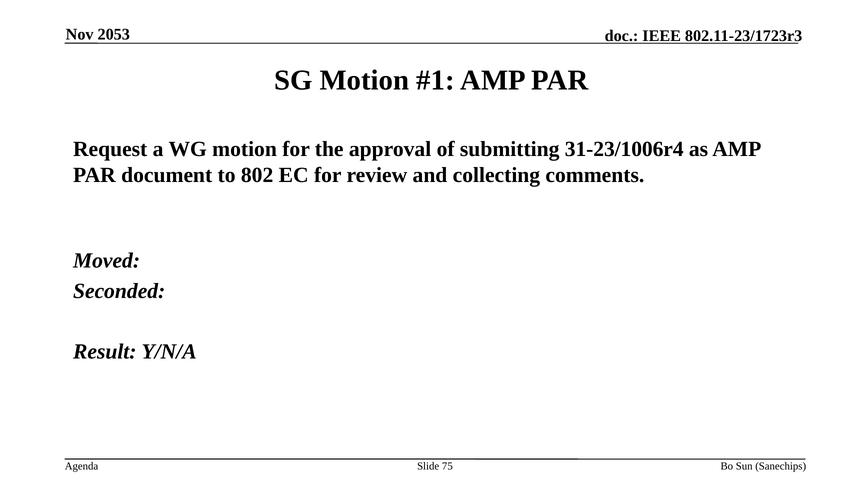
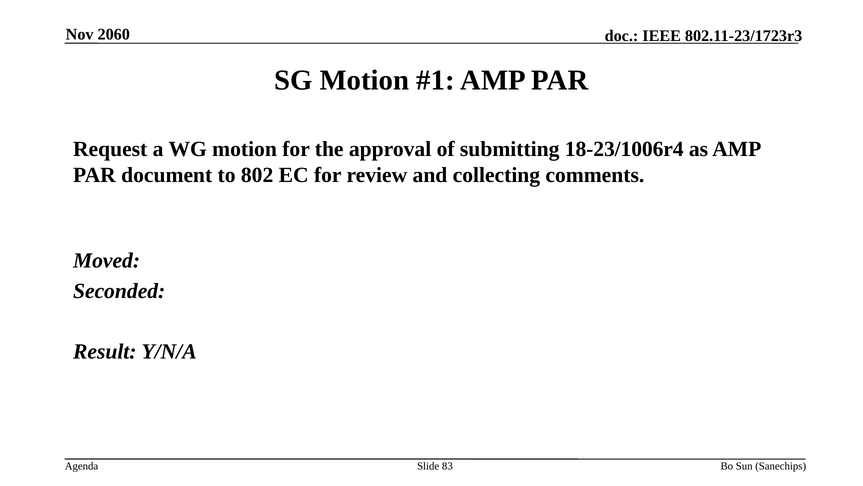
2053: 2053 -> 2060
31-23/1006r4: 31-23/1006r4 -> 18-23/1006r4
75: 75 -> 83
